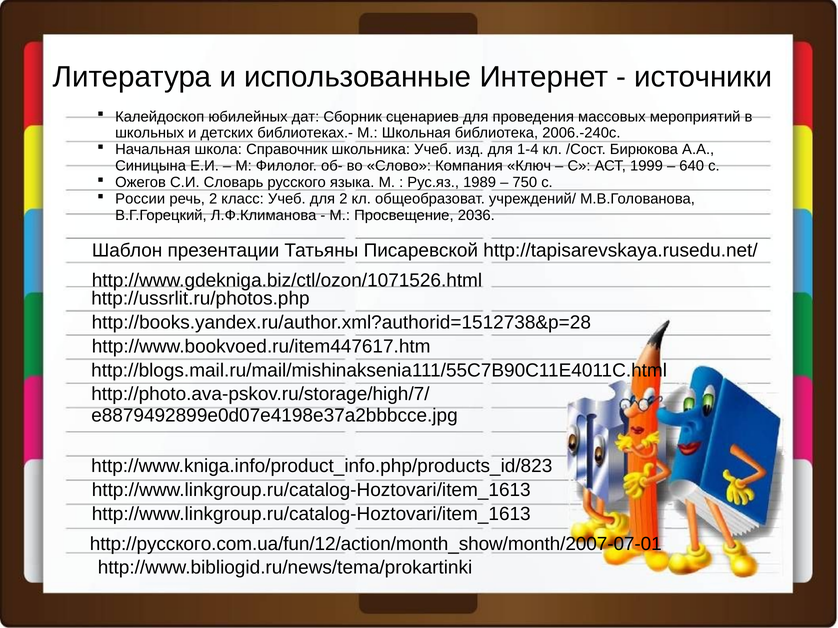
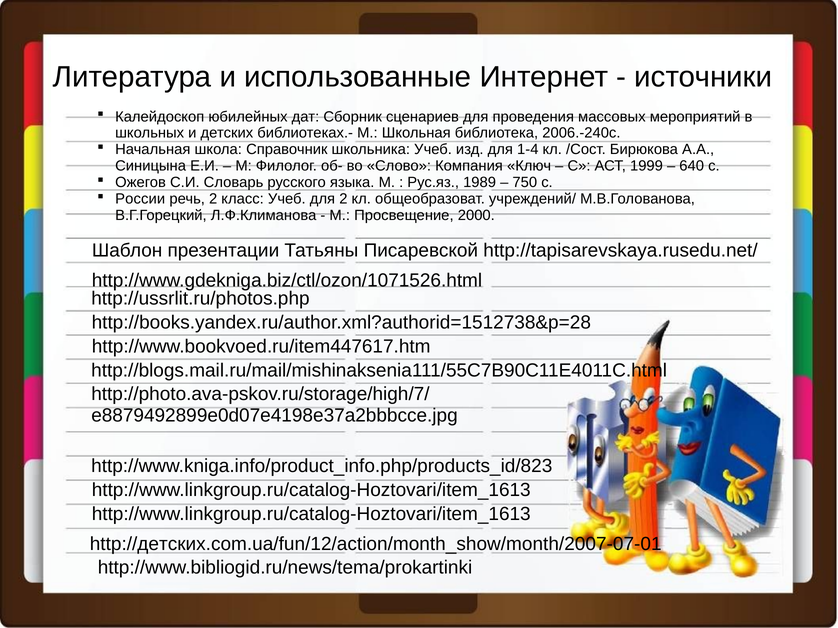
2036: 2036 -> 2000
http://русского.com.ua/fun/12/action/month_show/month/2007-07-01: http://русского.com.ua/fun/12/action/month_show/month/2007-07-01 -> http://детских.com.ua/fun/12/action/month_show/month/2007-07-01
